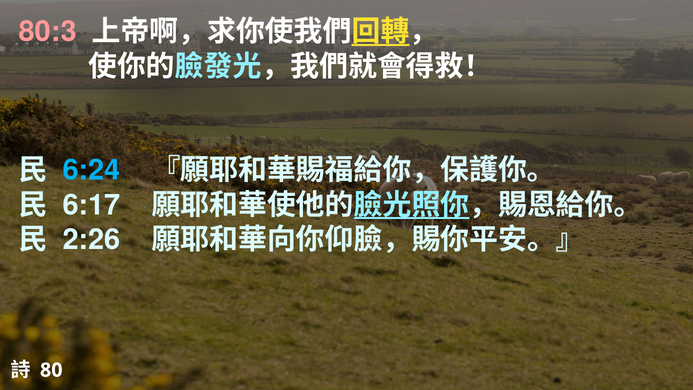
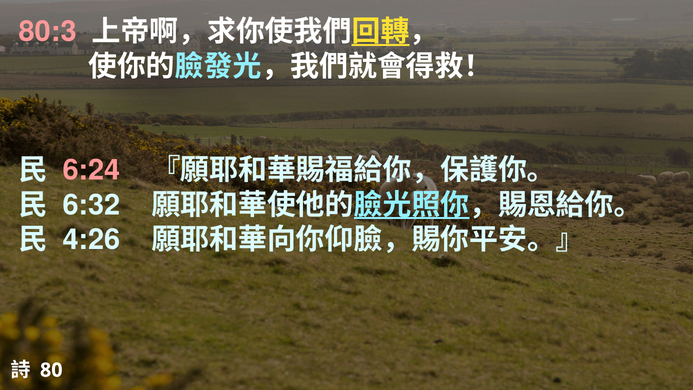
6:24 colour: light blue -> pink
6:17: 6:17 -> 6:32
2:26: 2:26 -> 4:26
